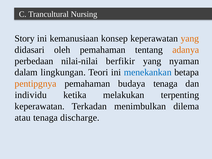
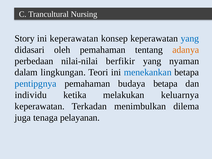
ini kemanusiaan: kemanusiaan -> keperawatan
yang at (190, 38) colour: orange -> blue
pentipgnya colour: orange -> blue
budaya tenaga: tenaga -> betapa
terpenting: terpenting -> keluarnya
atau: atau -> juga
discharge: discharge -> pelayanan
